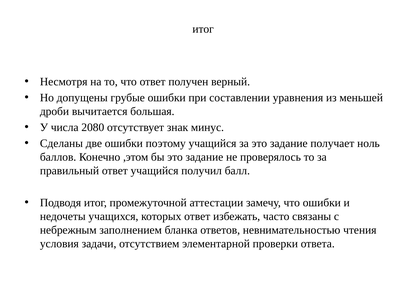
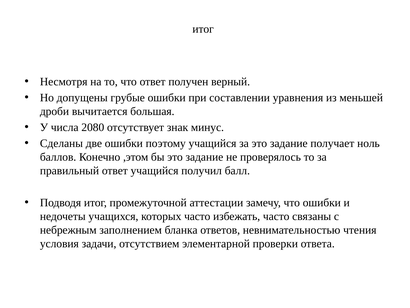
которых ответ: ответ -> часто
